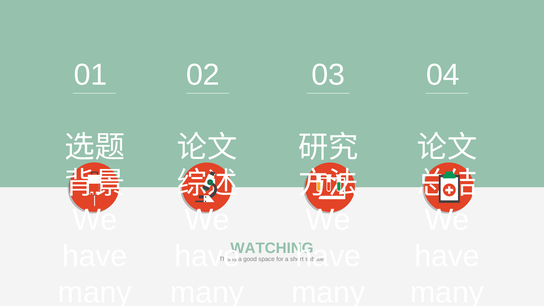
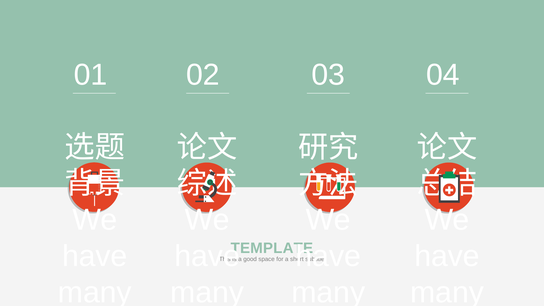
WATCHING: WATCHING -> TEMPLATE
